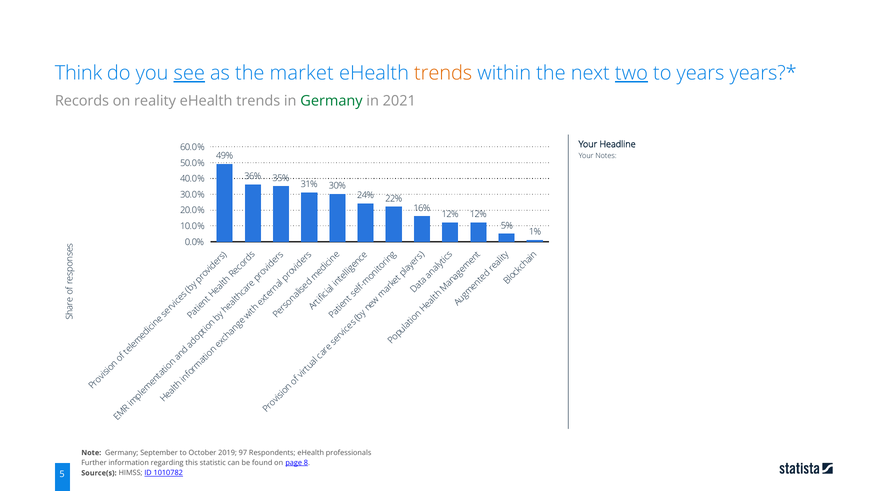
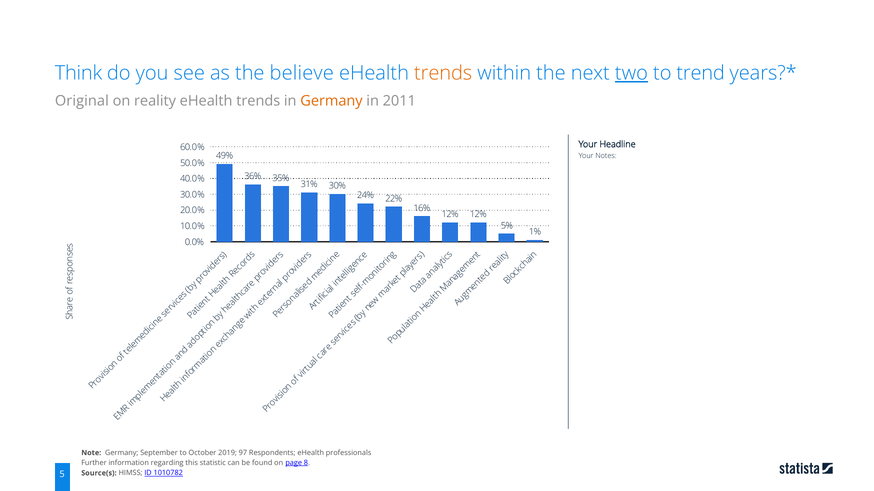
see underline: present -> none
market: market -> believe
years: years -> trend
Records: Records -> Original
Germany at (331, 101) colour: green -> orange
2021: 2021 -> 2011
